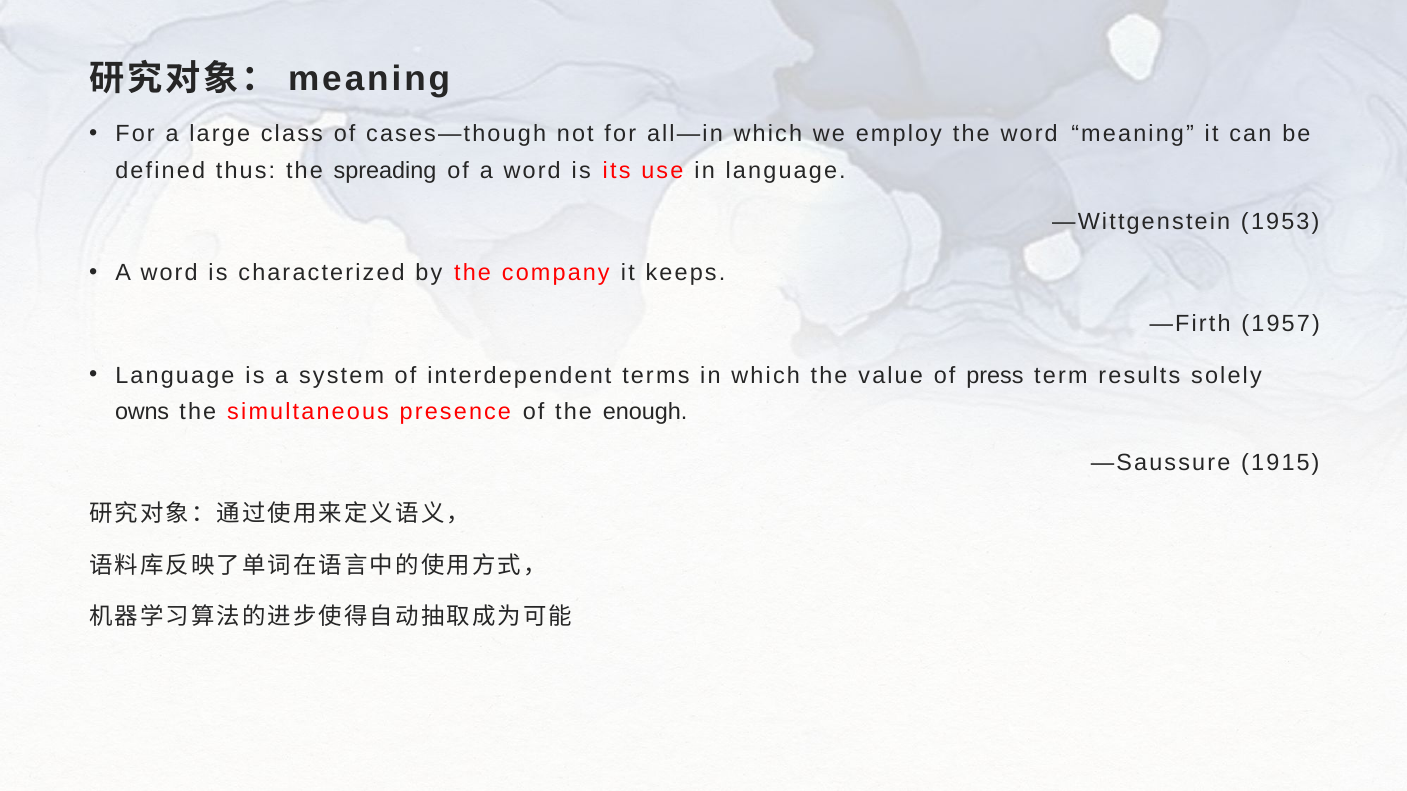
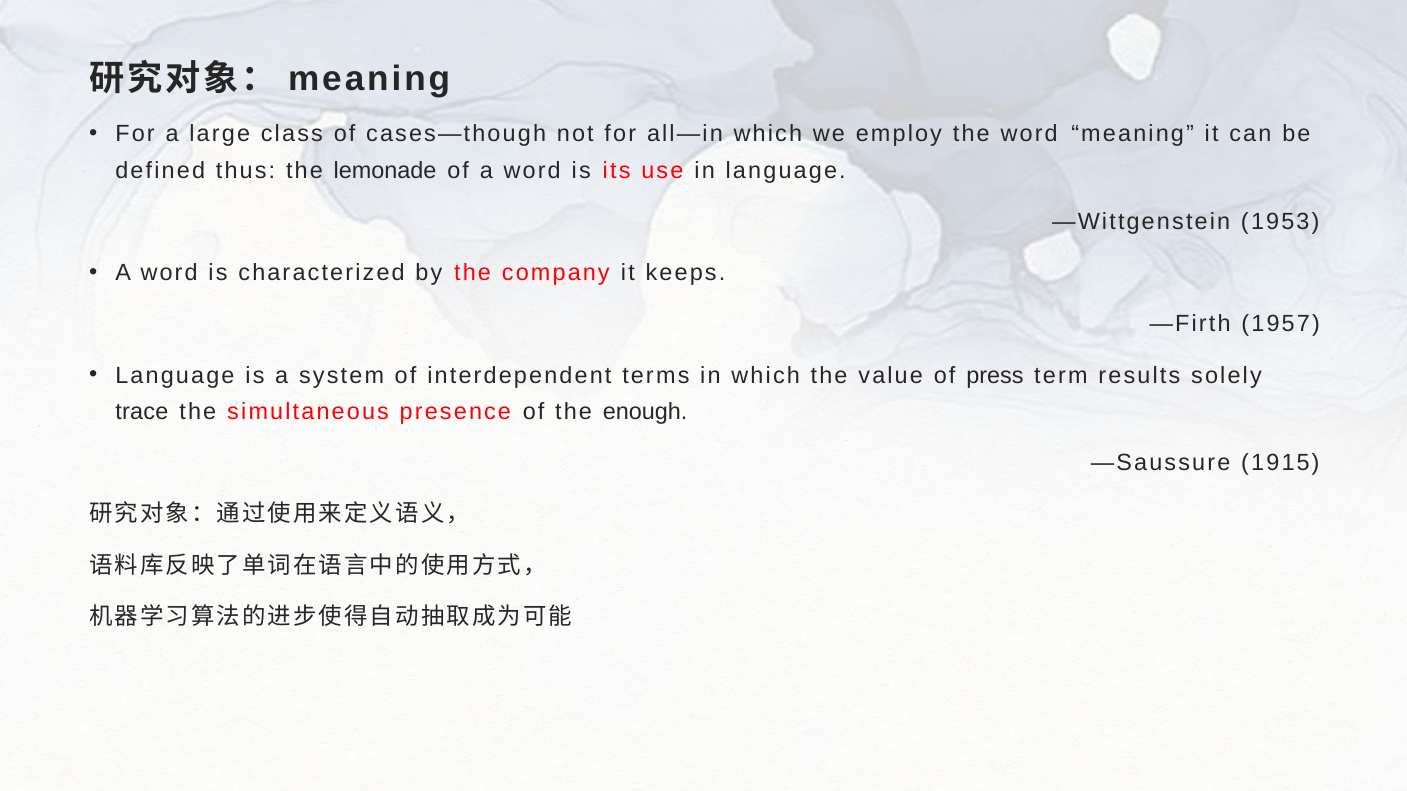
spreading: spreading -> lemonade
owns: owns -> trace
